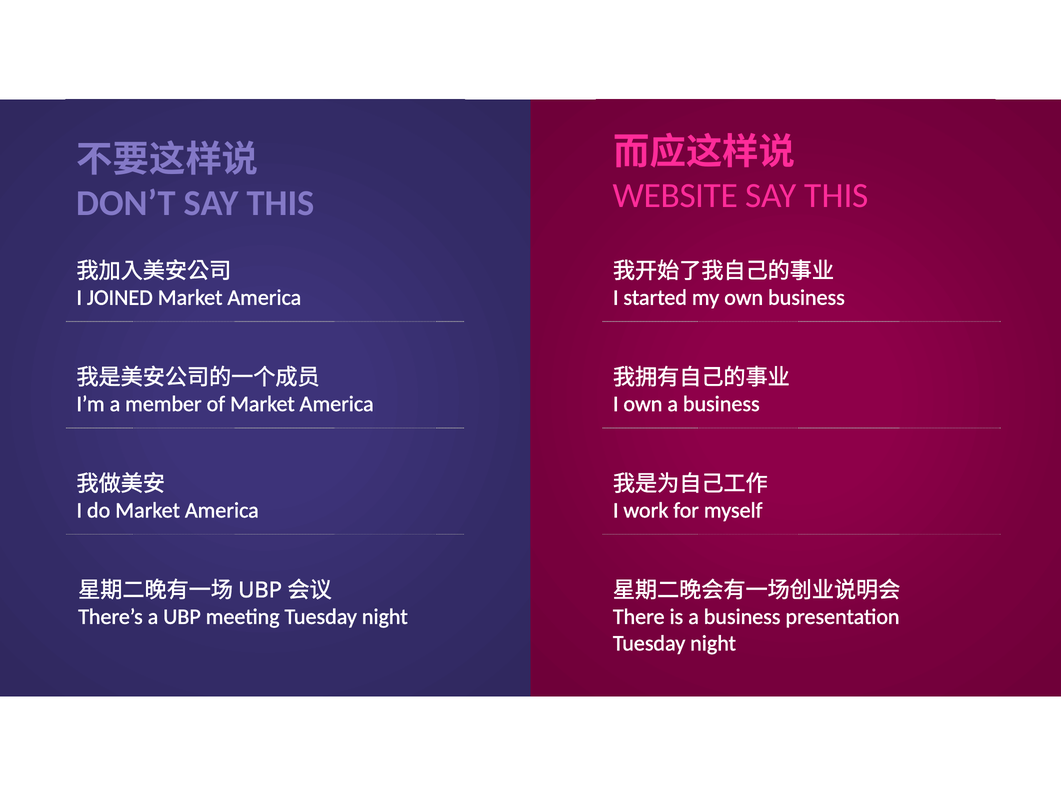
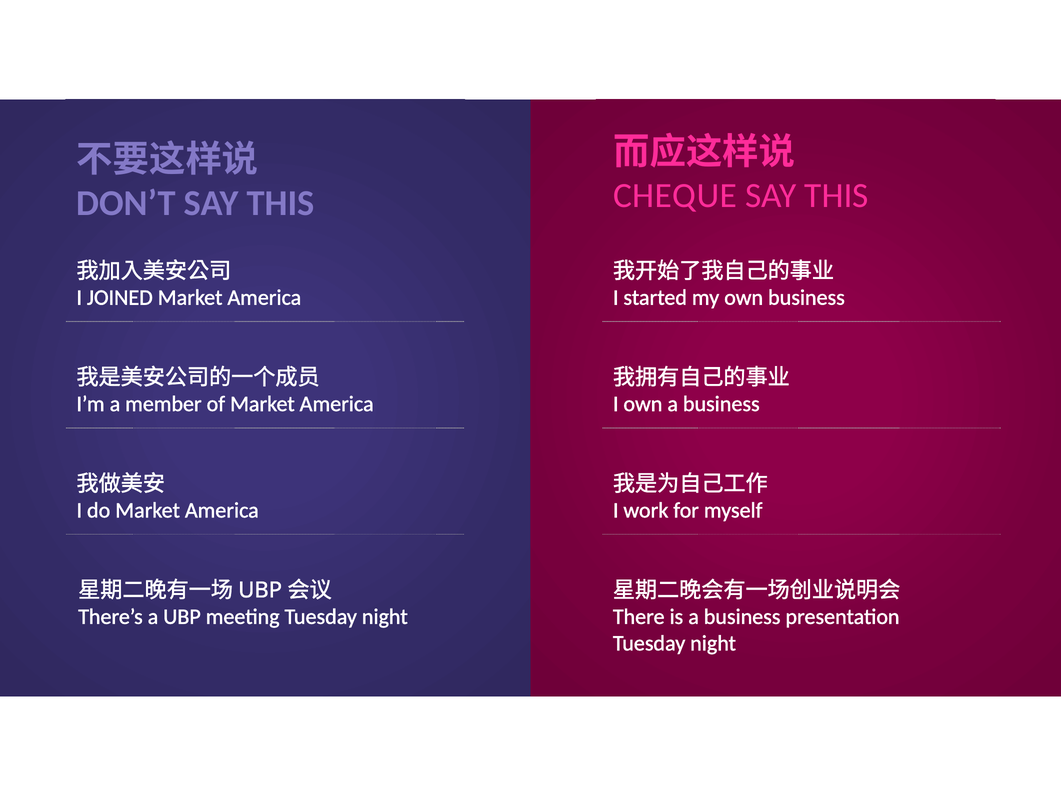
WEBSITE: WEBSITE -> CHEQUE
